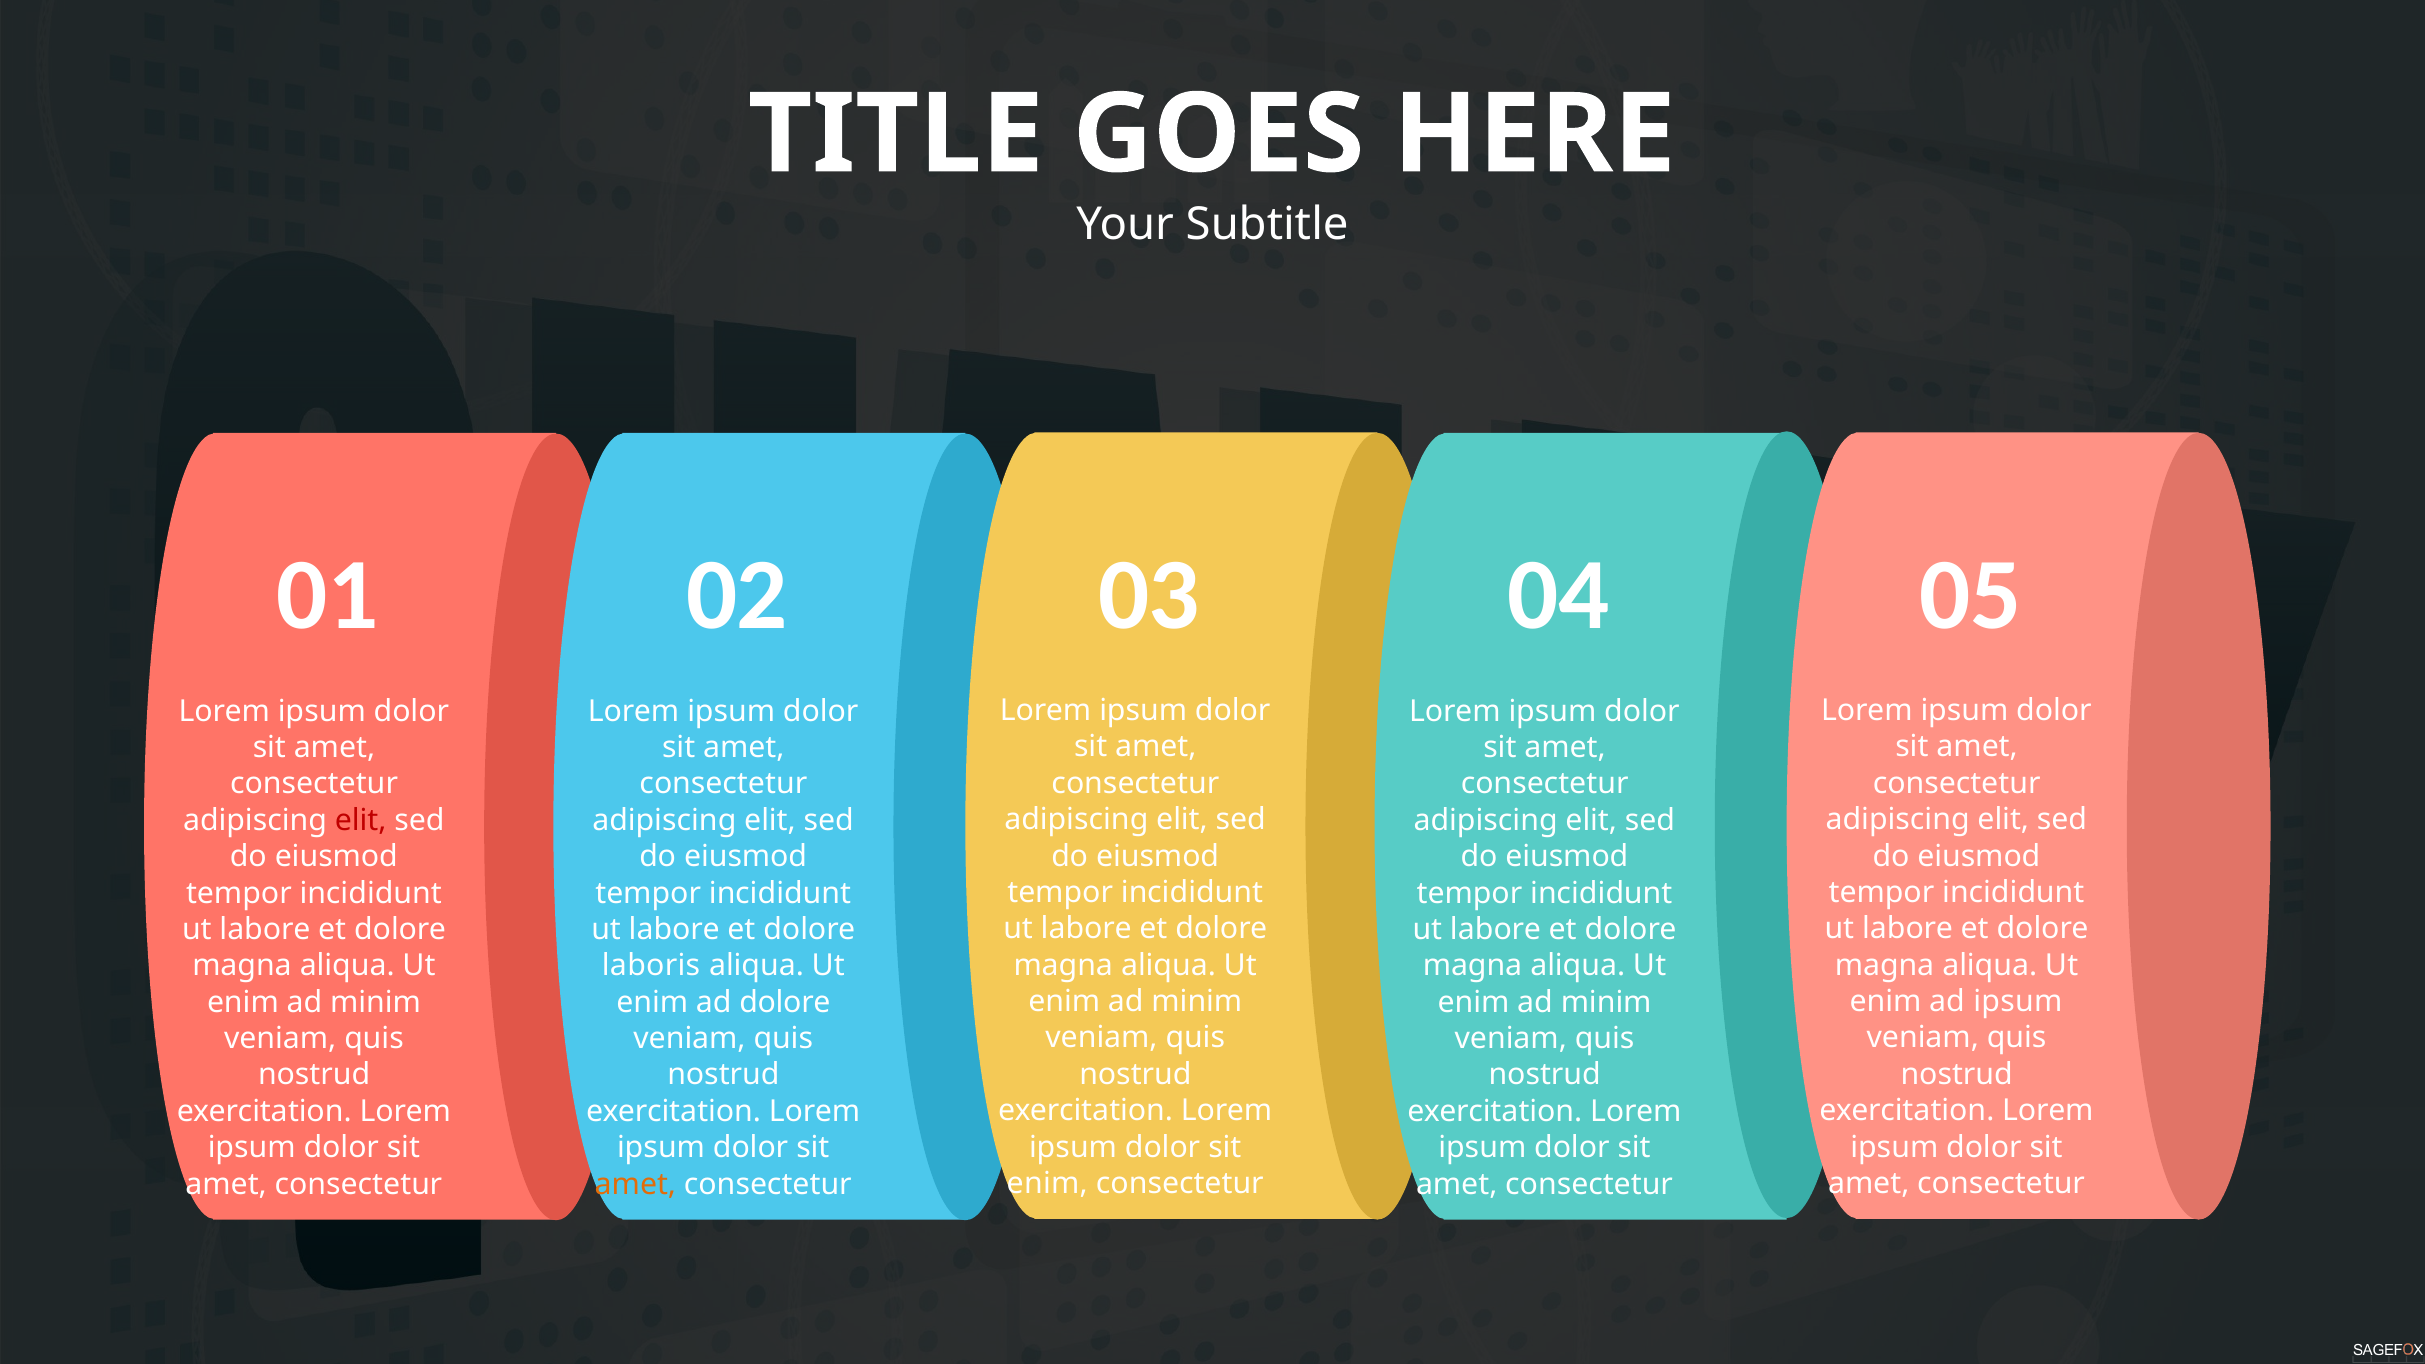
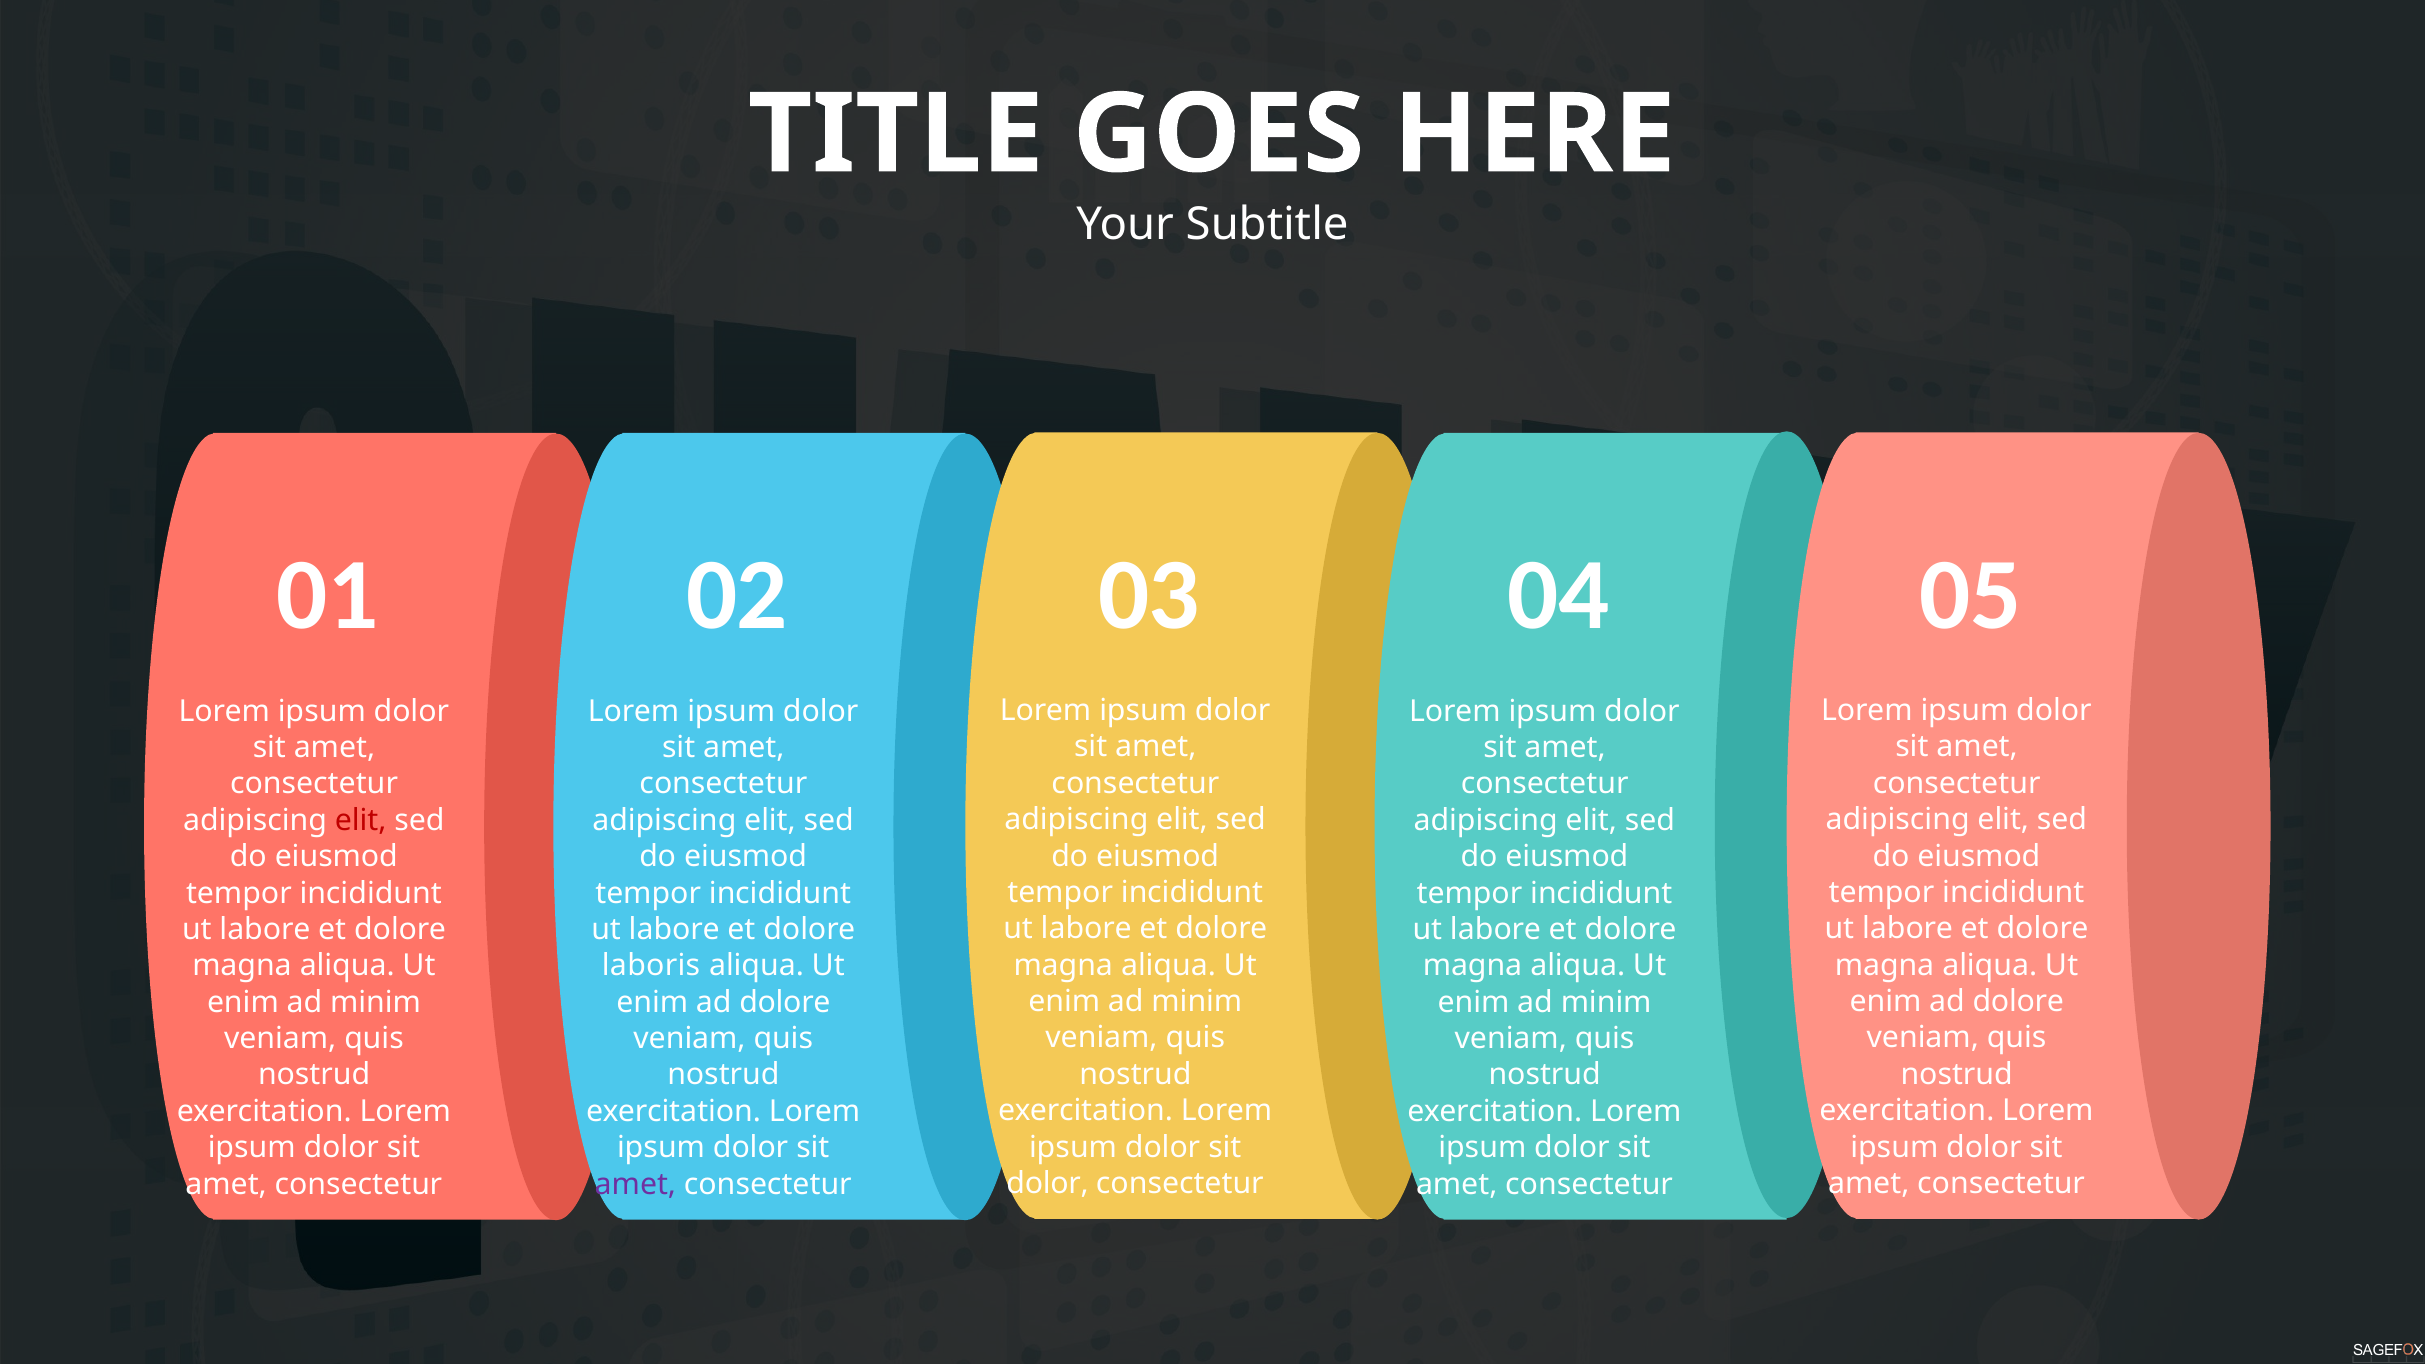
ipsum at (2018, 1002): ipsum -> dolore
enim at (1047, 1183): enim -> dolor
amet at (635, 1184) colour: orange -> purple
